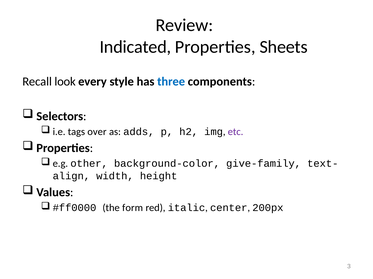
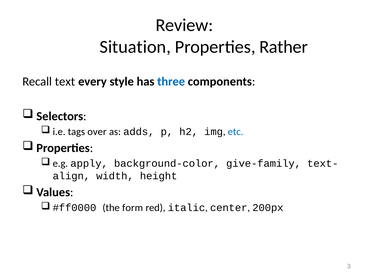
Indicated: Indicated -> Situation
Sheets: Sheets -> Rather
look: look -> text
etc colour: purple -> blue
other: other -> apply
